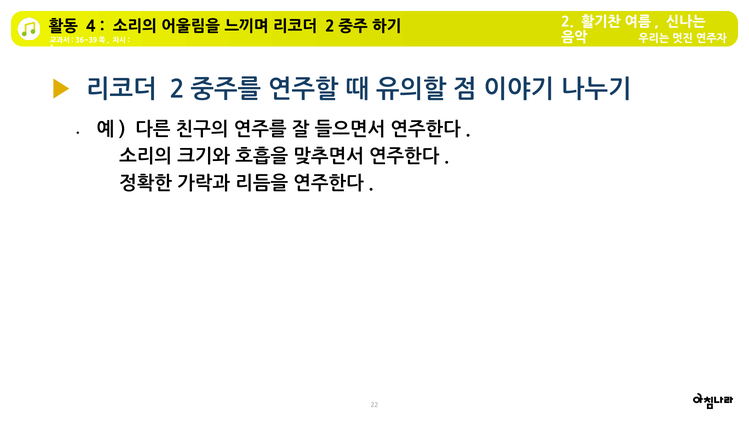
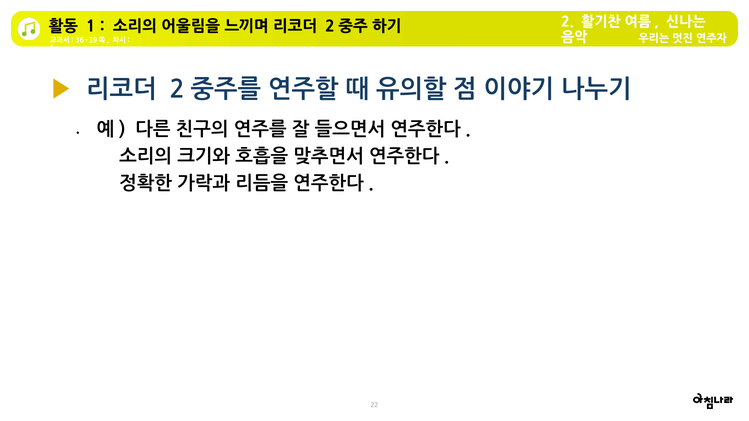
4 at (91, 27): 4 -> 1
